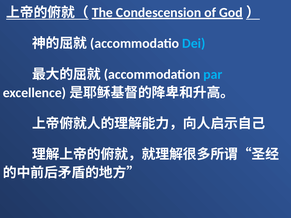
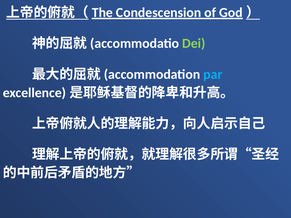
Dei colour: light blue -> light green
